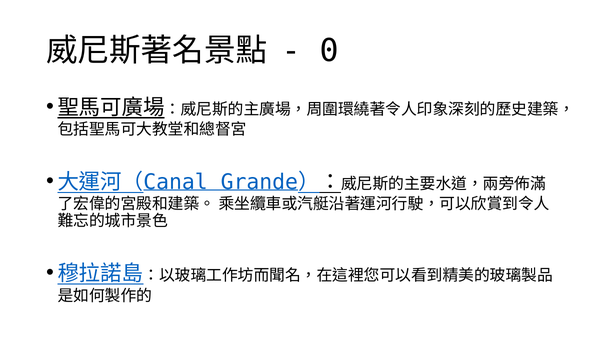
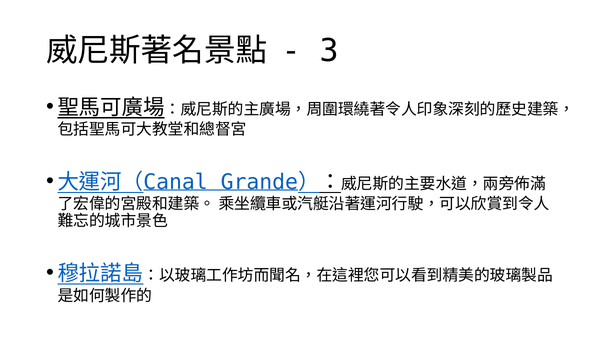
0: 0 -> 3
